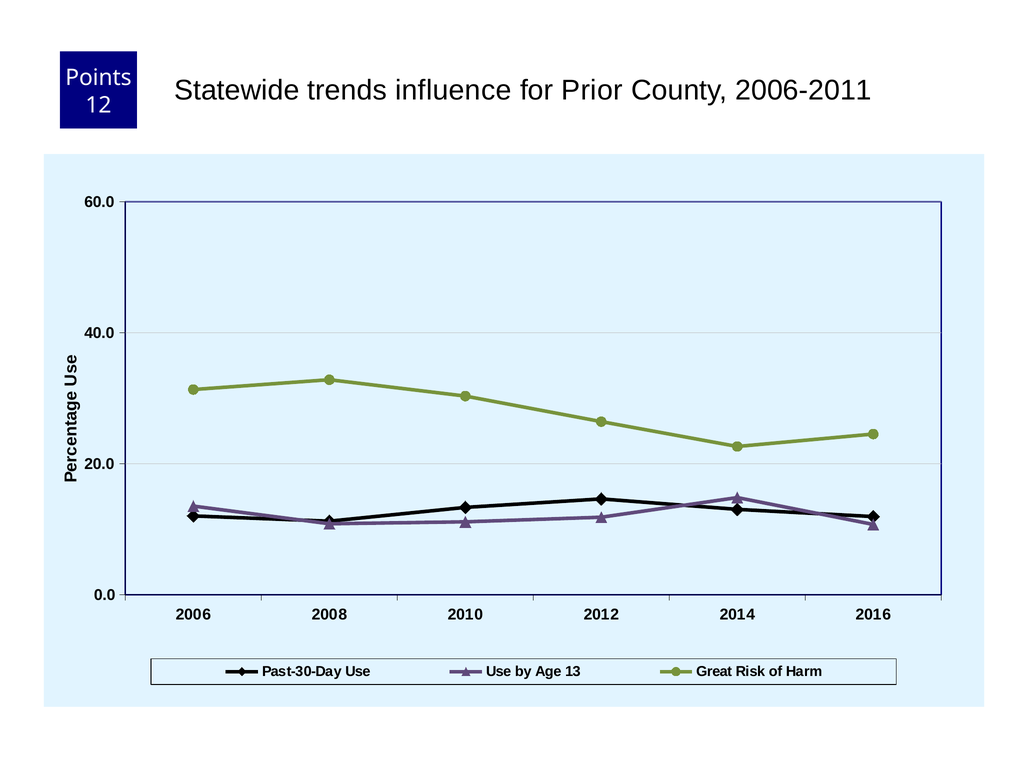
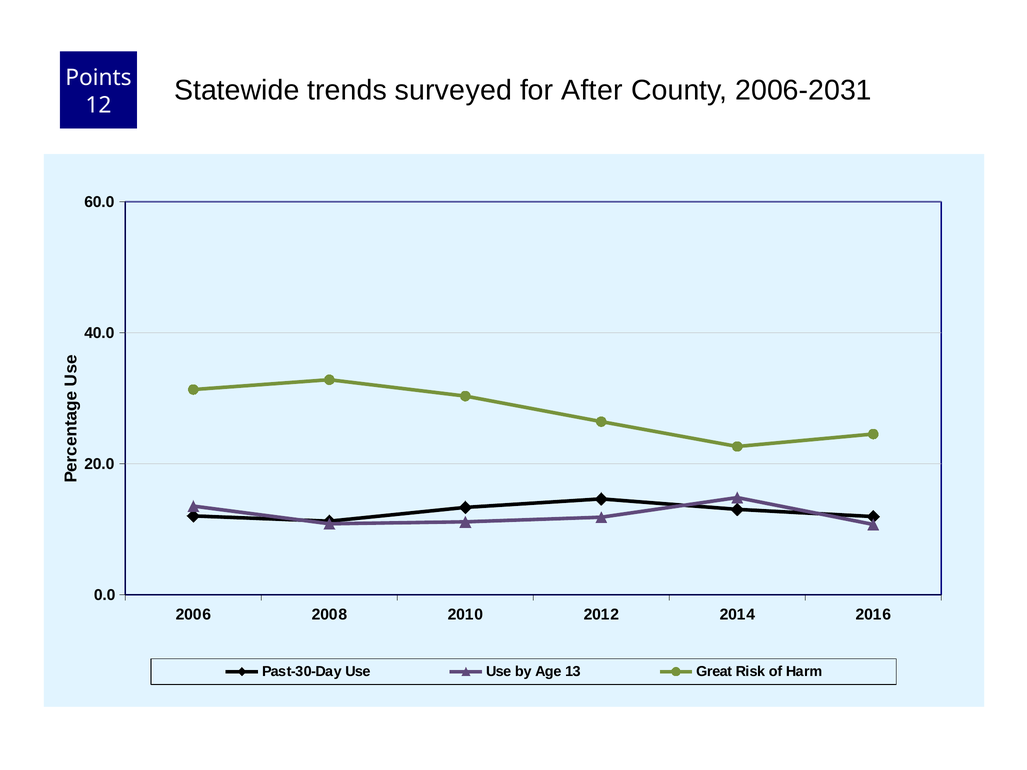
influence: influence -> surveyed
Prior: Prior -> After
2006-2011: 2006-2011 -> 2006-2031
